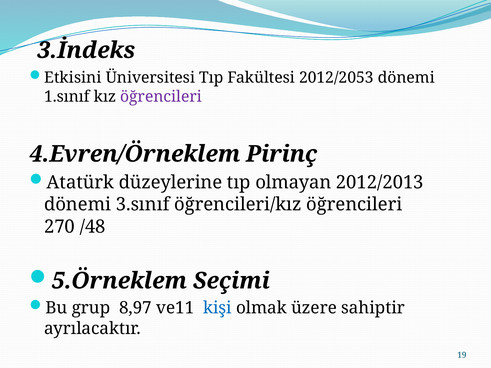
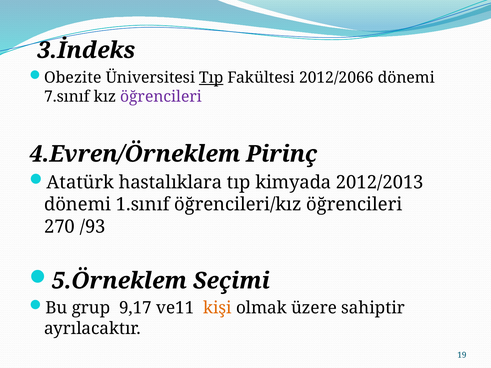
Etkisini: Etkisini -> Obezite
Tıp at (211, 78) underline: none -> present
2012/2053: 2012/2053 -> 2012/2066
1.sınıf: 1.sınıf -> 7.sınıf
düzeylerine: düzeylerine -> hastalıklara
olmayan: olmayan -> kimyada
3.sınıf: 3.sınıf -> 1.sınıf
/48: /48 -> /93
8,97: 8,97 -> 9,17
kişi colour: blue -> orange
